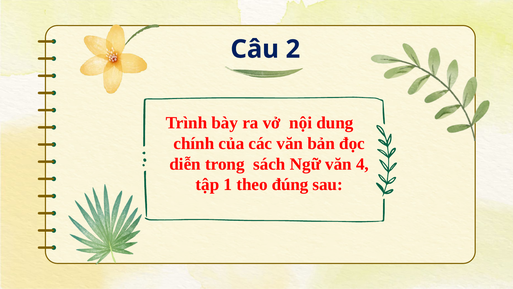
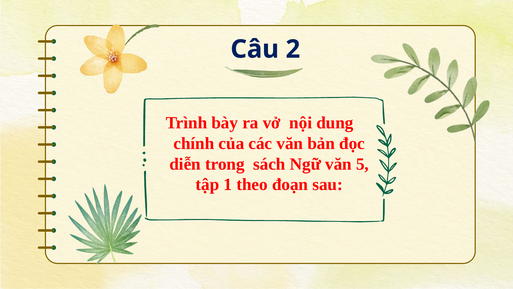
4: 4 -> 5
đúng: đúng -> đoạn
